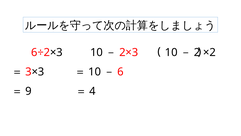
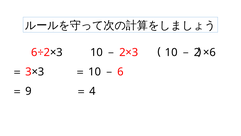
×2: ×2 -> ×6
